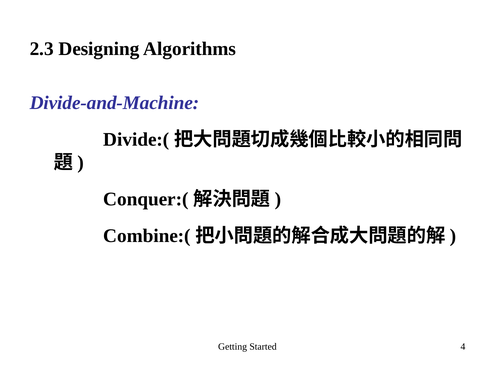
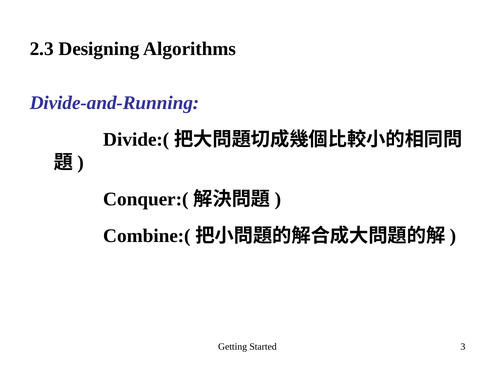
Divide-and-Machine: Divide-and-Machine -> Divide-and-Running
4: 4 -> 3
